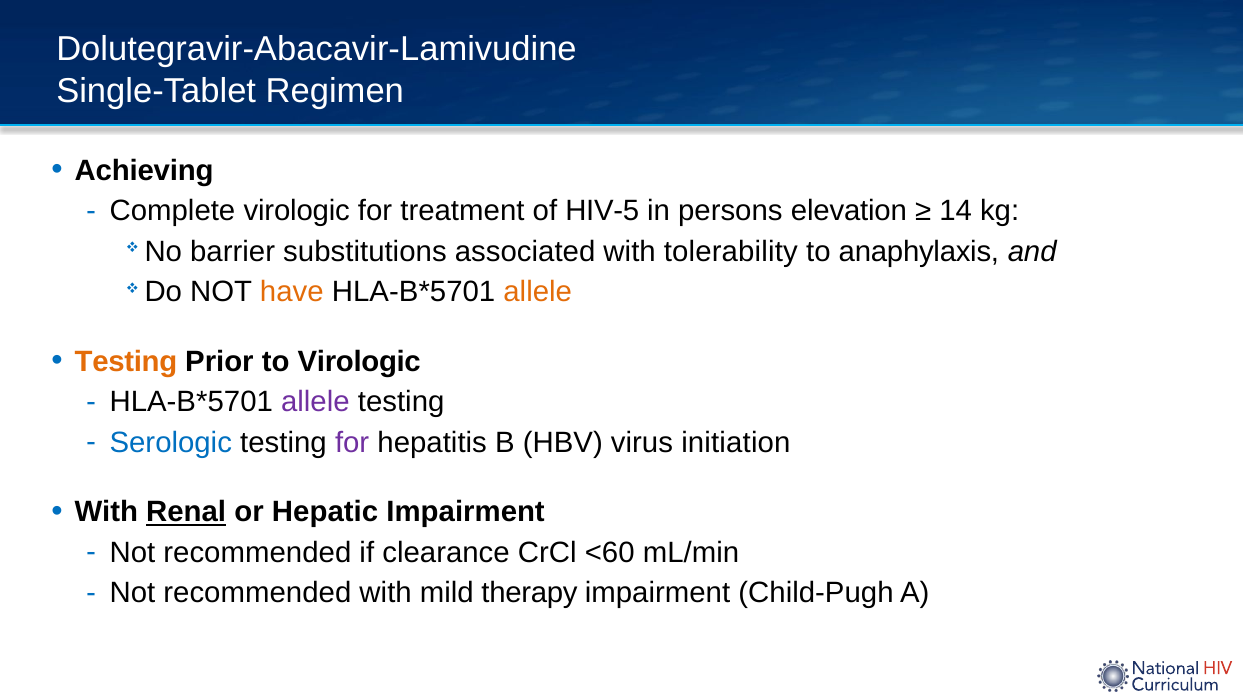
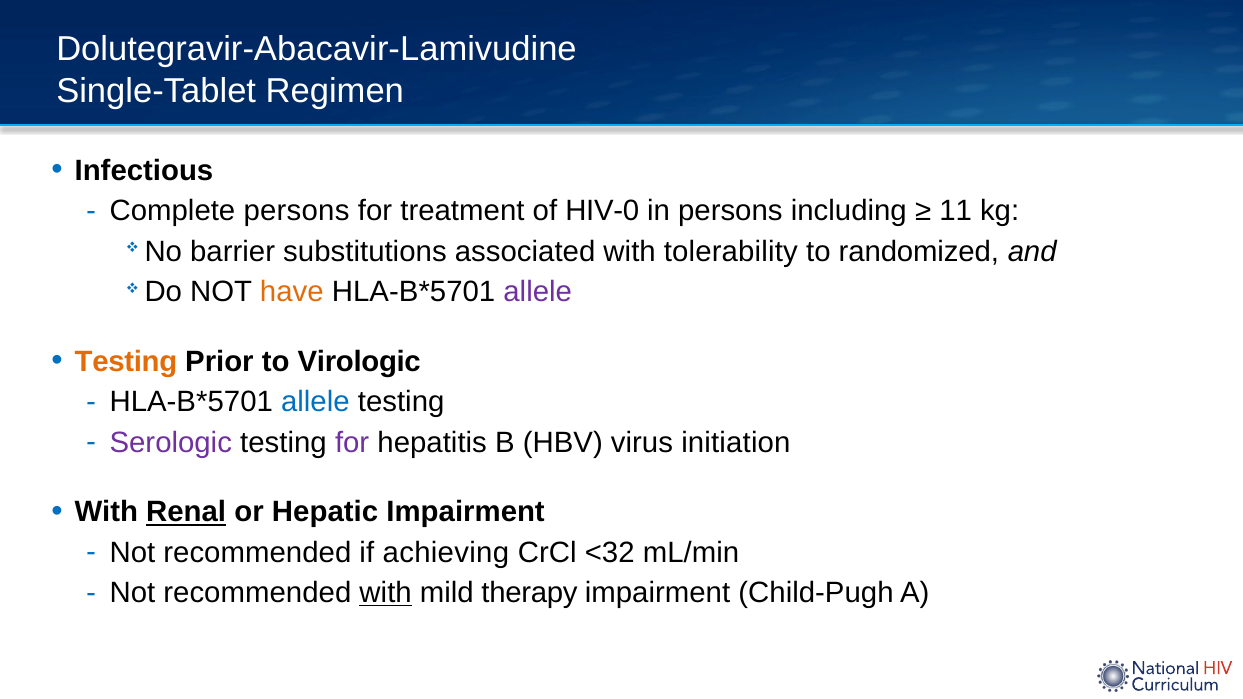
Achieving: Achieving -> Infectious
Complete virologic: virologic -> persons
HIV-5: HIV-5 -> HIV-0
elevation: elevation -> including
14: 14 -> 11
anaphylaxis: anaphylaxis -> randomized
allele at (538, 292) colour: orange -> purple
allele at (315, 402) colour: purple -> blue
Serologic colour: blue -> purple
clearance: clearance -> achieving
<60: <60 -> <32
with at (386, 593) underline: none -> present
